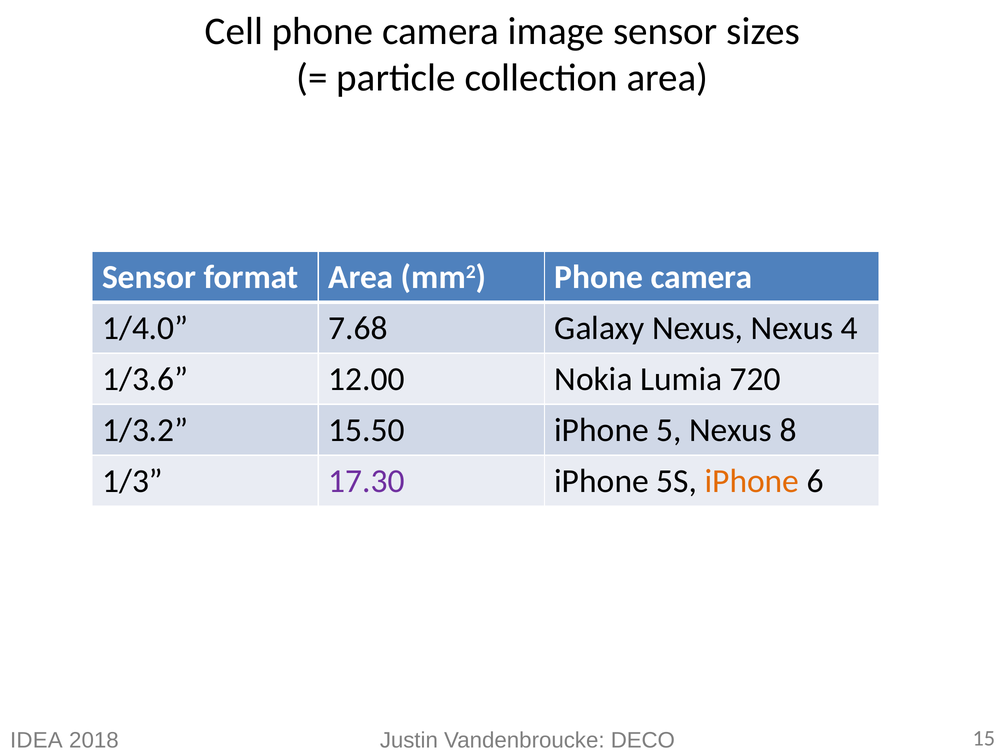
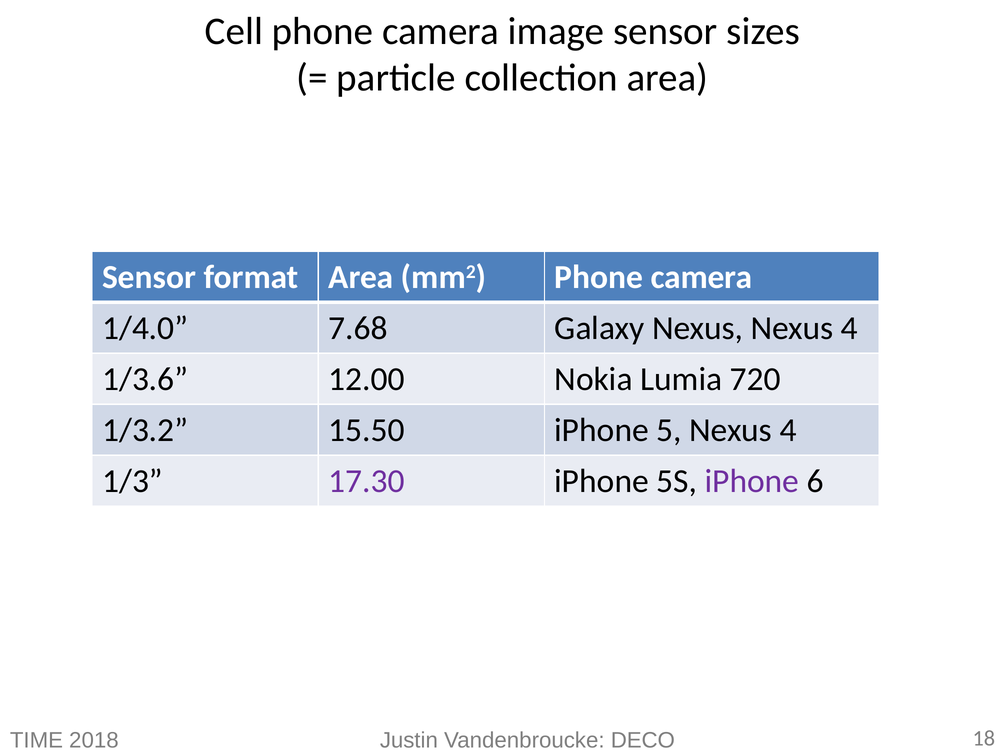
5 Nexus 8: 8 -> 4
iPhone at (752, 481) colour: orange -> purple
IDEA: IDEA -> TIME
15: 15 -> 18
